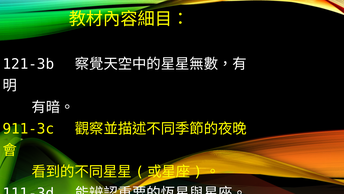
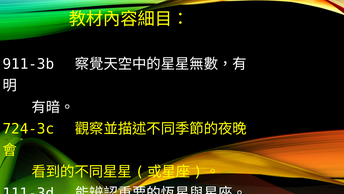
121-3b: 121-3b -> 911-3b
911-3c: 911-3c -> 724-3c
